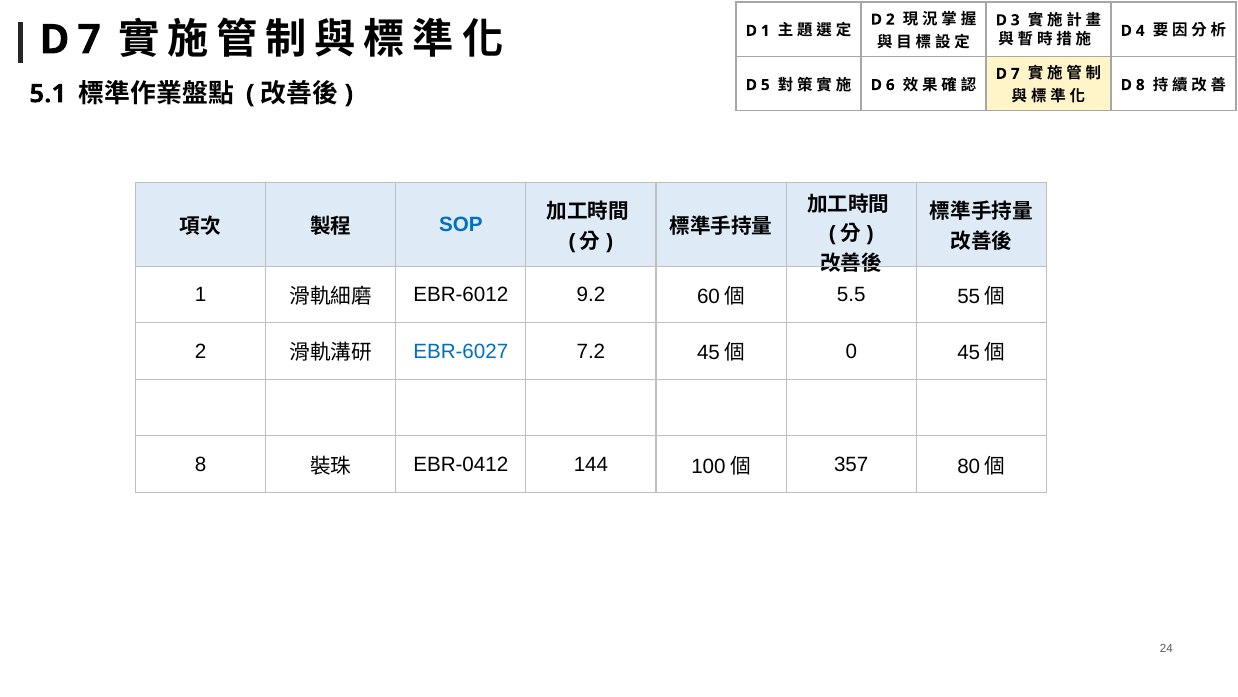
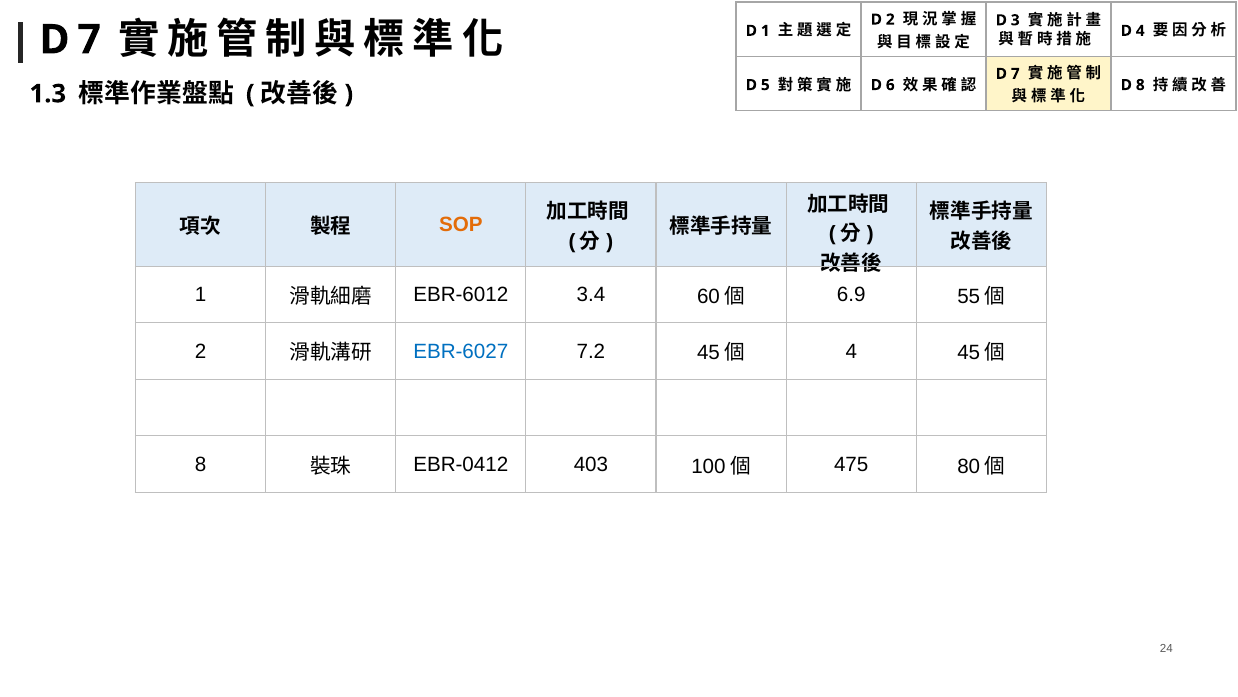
5.1: 5.1 -> 1.3
SOP colour: blue -> orange
9.2: 9.2 -> 3.4
5.5: 5.5 -> 6.9
0: 0 -> 4
144: 144 -> 403
357: 357 -> 475
